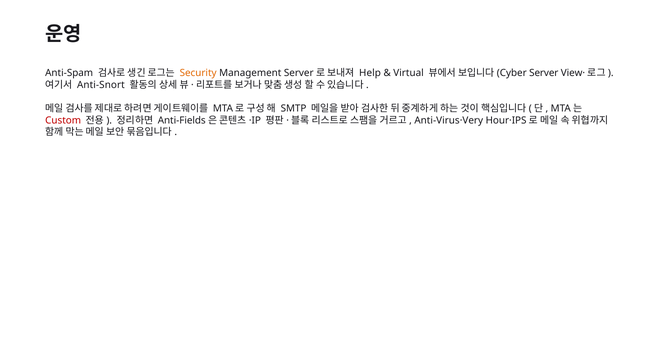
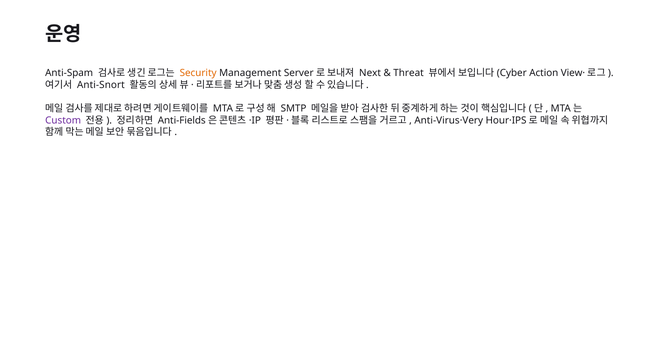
Help: Help -> Next
Virtual: Virtual -> Threat
Server at (544, 73): Server -> Action
Custom colour: red -> purple
